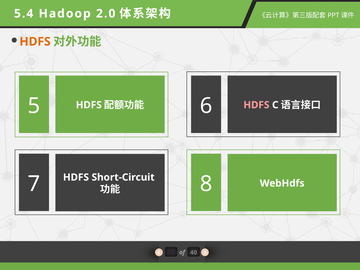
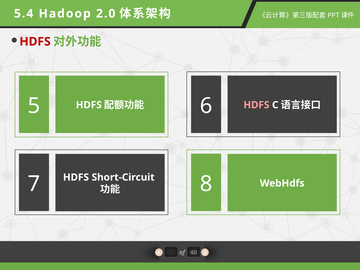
HDFS at (35, 42) colour: orange -> red
